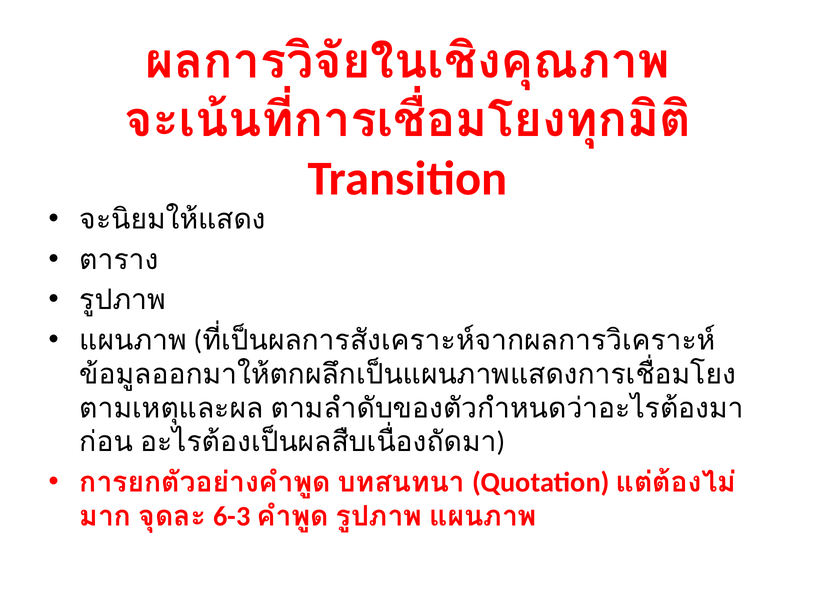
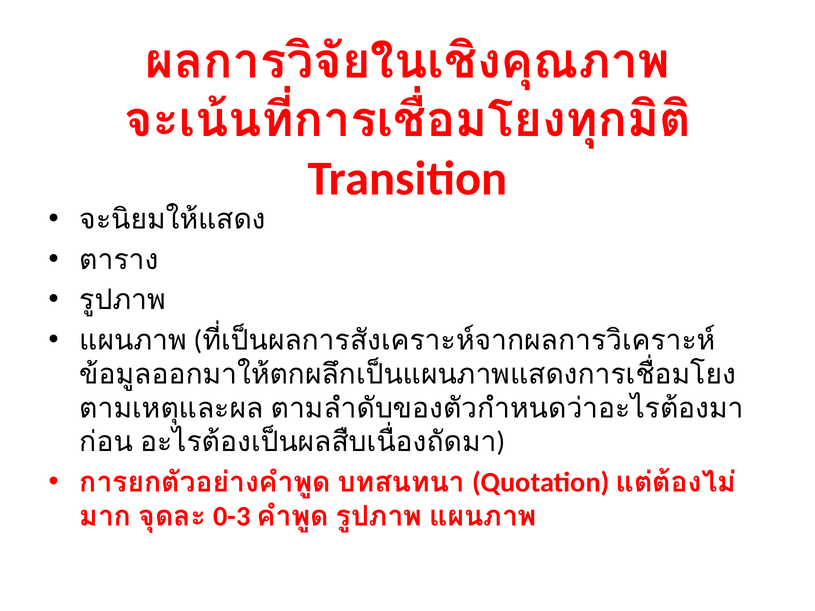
6-3: 6-3 -> 0-3
